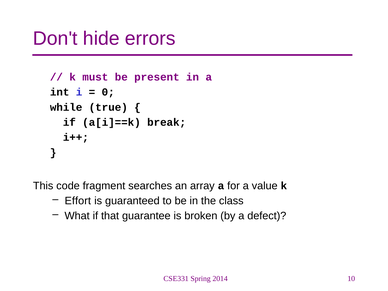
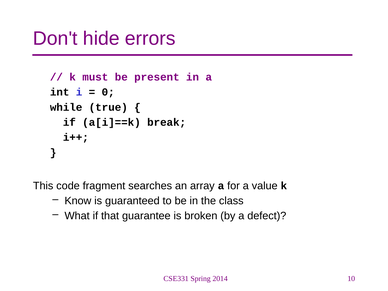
Effort: Effort -> Know
